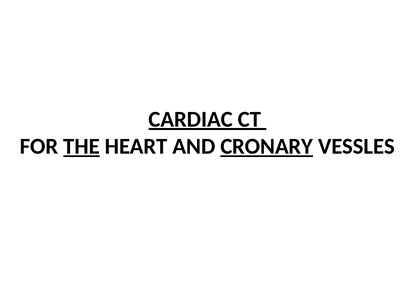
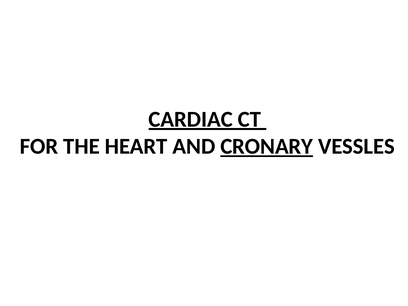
THE underline: present -> none
